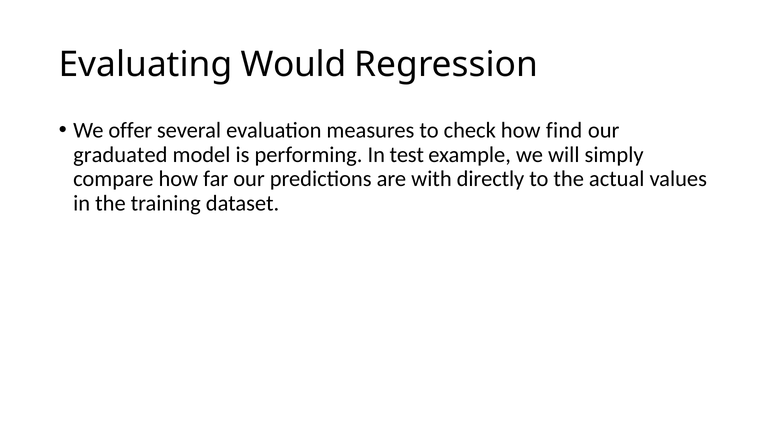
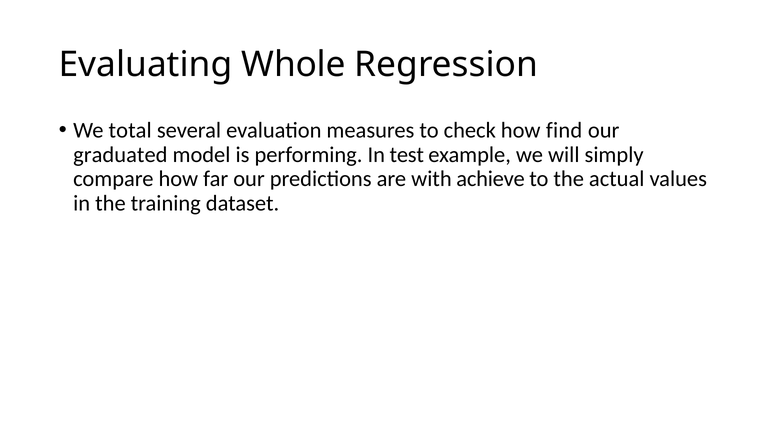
Would: Would -> Whole
offer: offer -> total
directly: directly -> achieve
